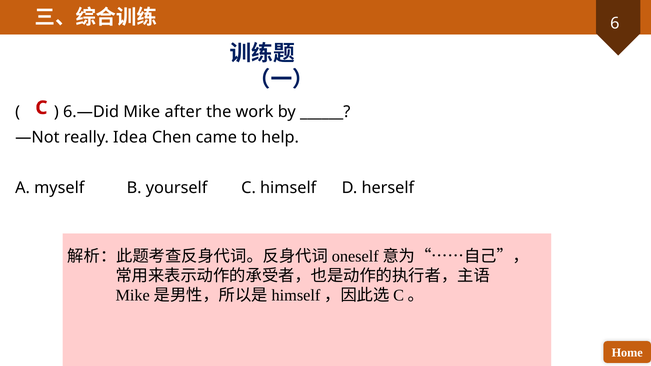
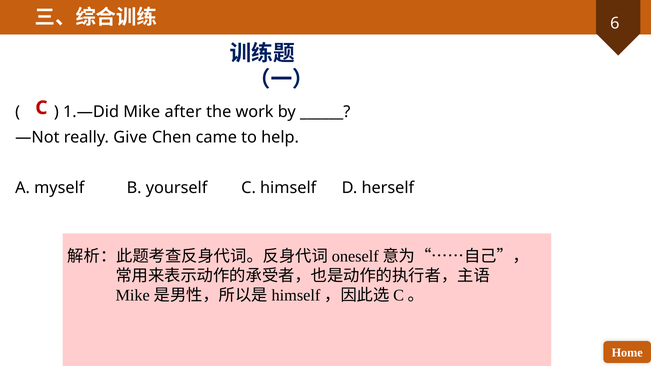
6.—Did: 6.—Did -> 1.—Did
Idea: Idea -> Give
